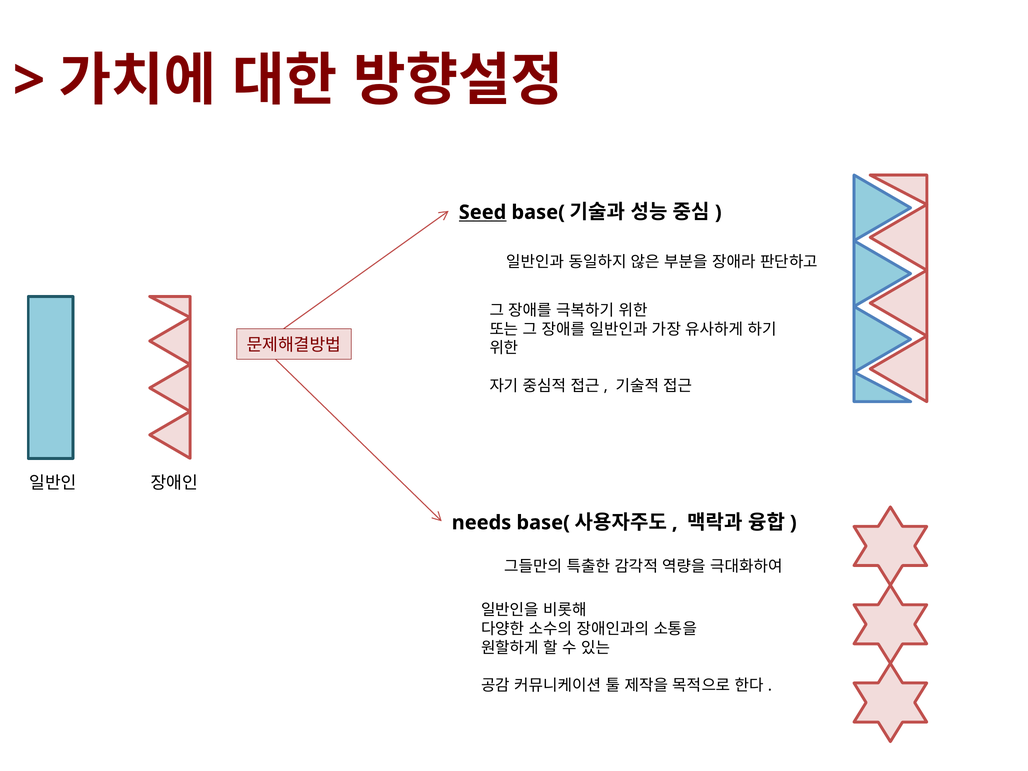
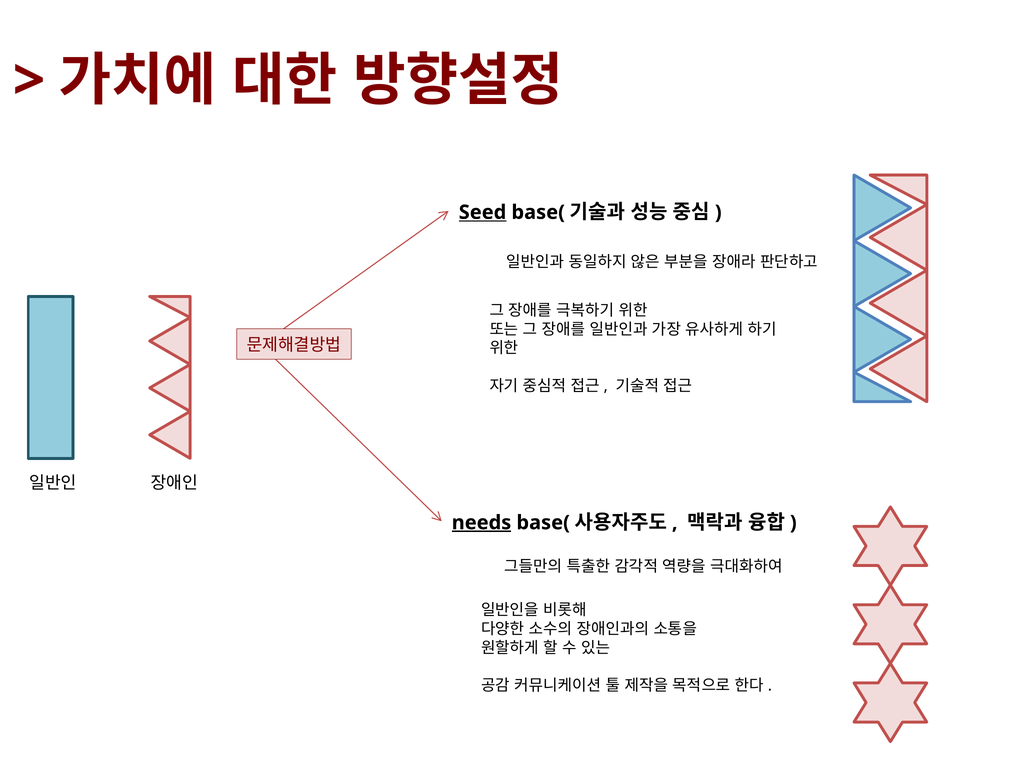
needs underline: none -> present
